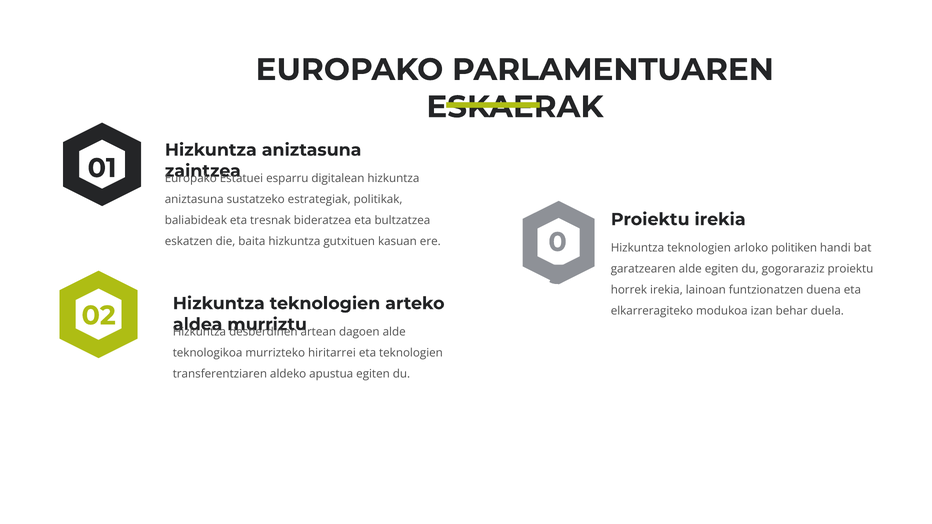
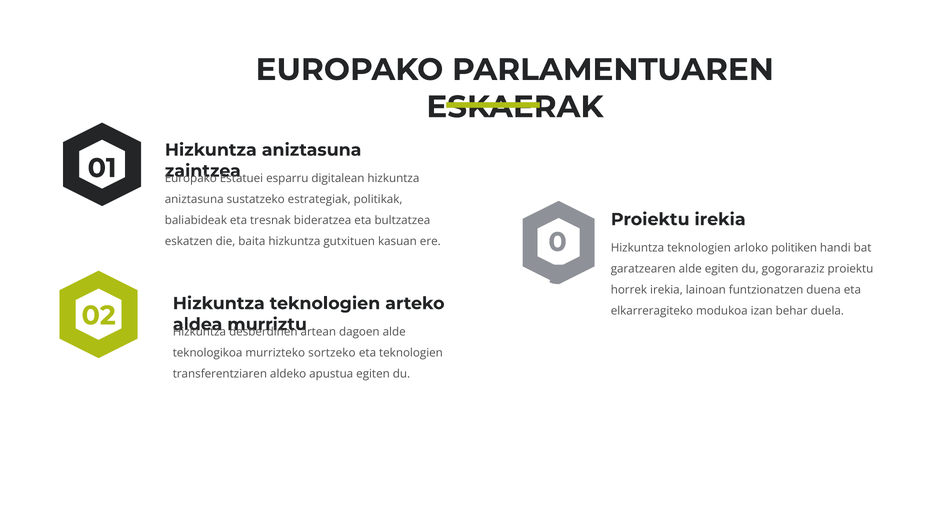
hiritarrei: hiritarrei -> sortzeko
